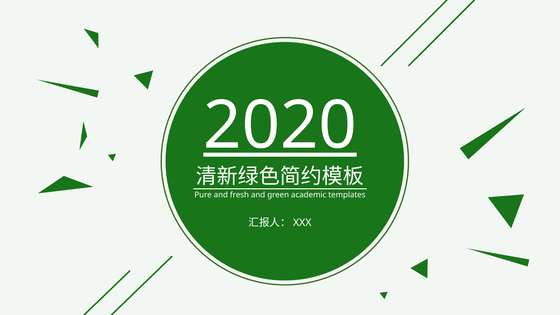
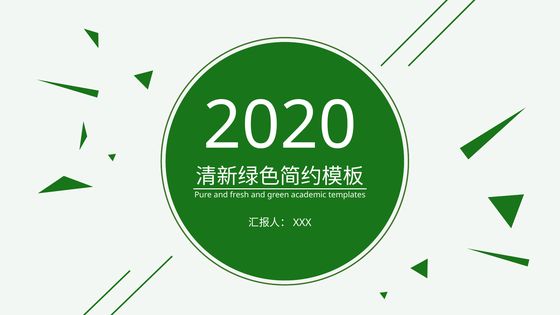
2020 underline: present -> none
